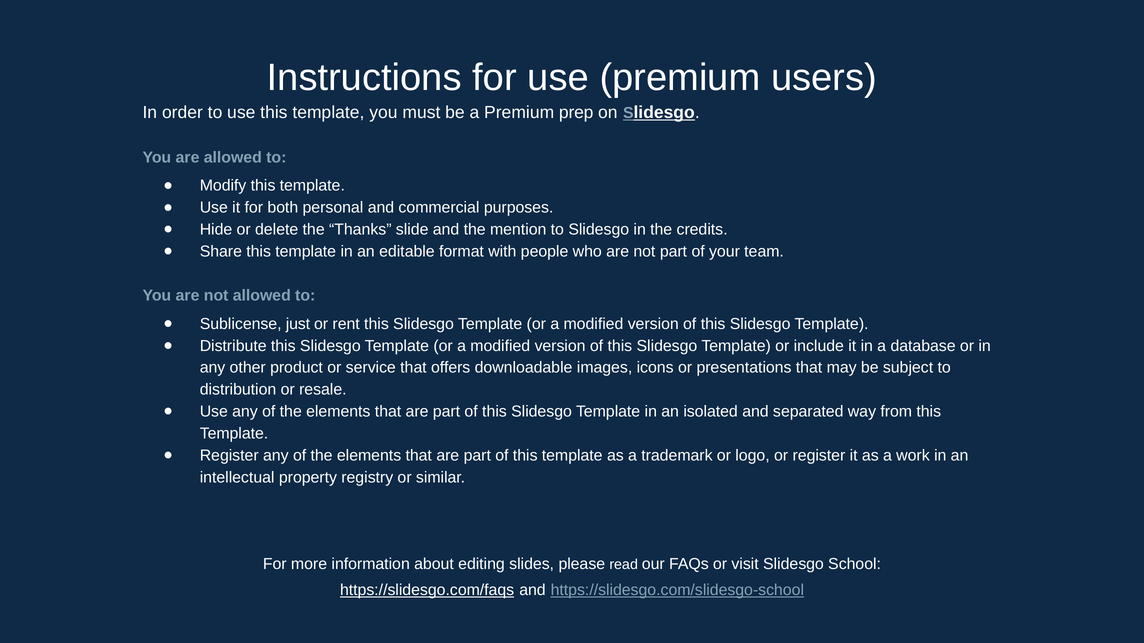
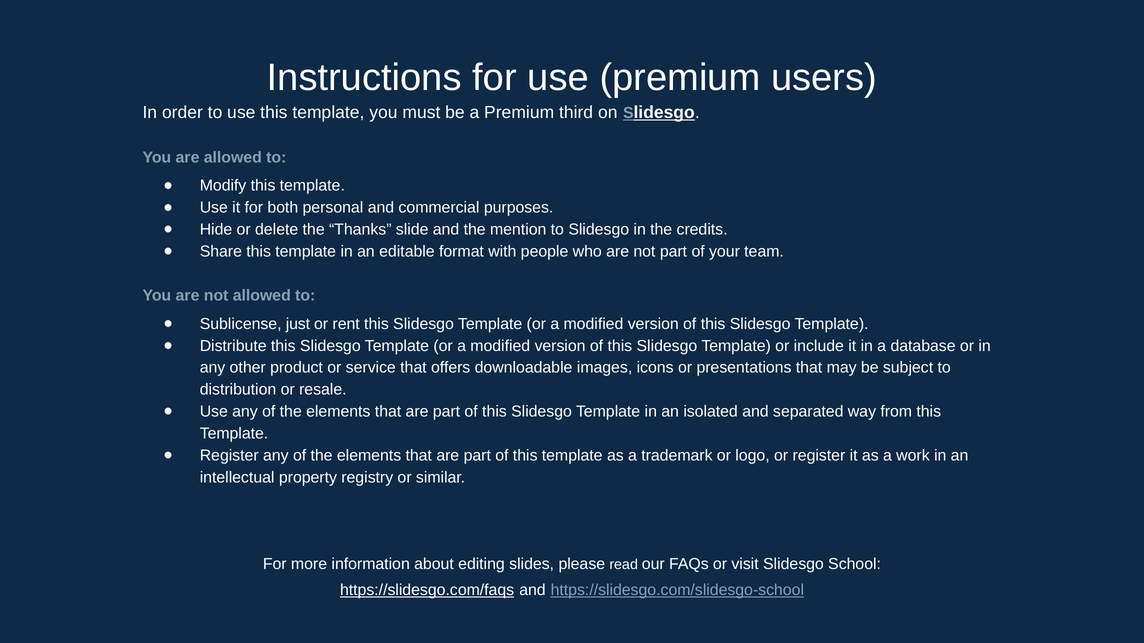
prep: prep -> third
